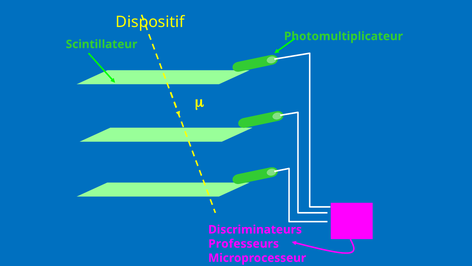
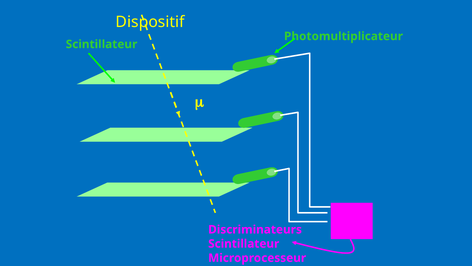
Professeurs at (244, 243): Professeurs -> Scintillateur
